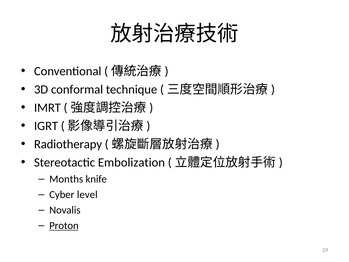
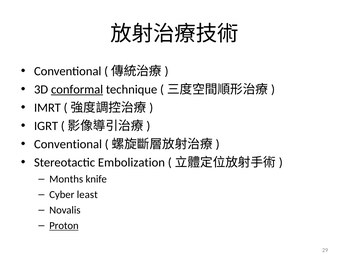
conformal underline: none -> present
Radiotherapy at (68, 144): Radiotherapy -> Conventional
level: level -> least
